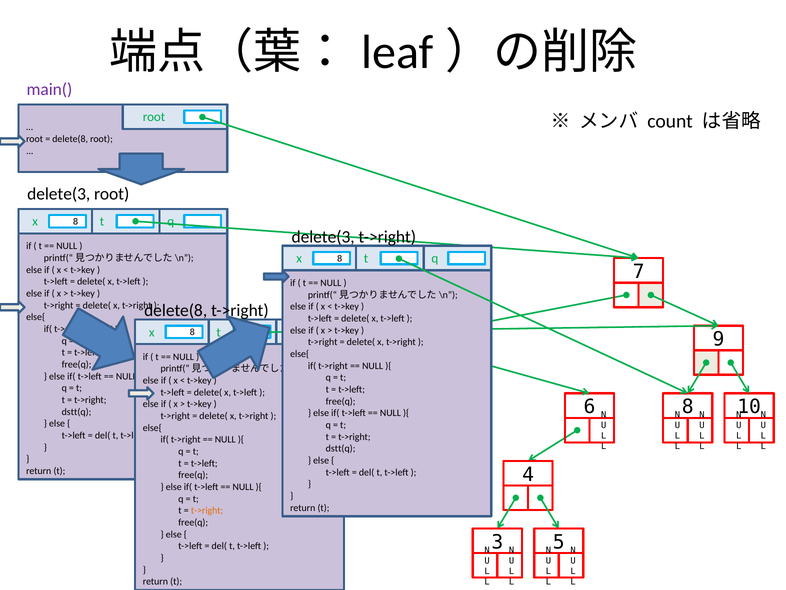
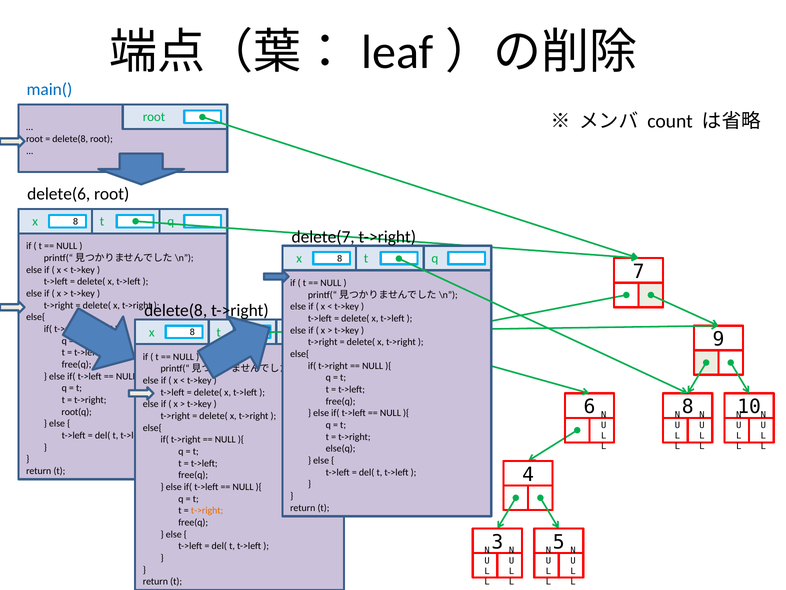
main( colour: purple -> blue
delete(3 at (59, 194): delete(3 -> delete(6
delete(3 at (323, 237): delete(3 -> delete(7
dstt(q at (76, 411): dstt(q -> root(q
dstt(q at (341, 448): dstt(q -> else(q
